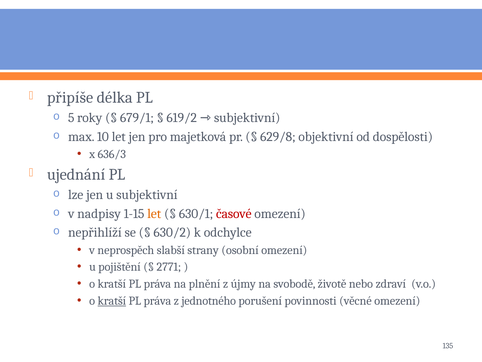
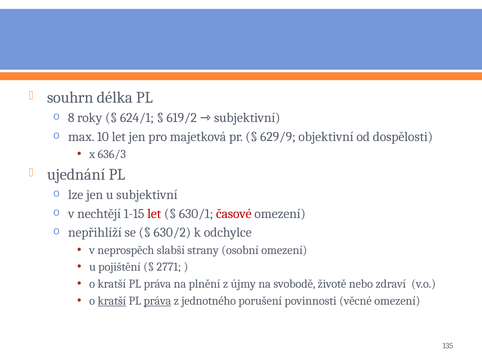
připíše: připíše -> souhrn
5: 5 -> 8
679/1: 679/1 -> 624/1
629/8: 629/8 -> 629/9
nadpisy: nadpisy -> nechtějí
let at (154, 213) colour: orange -> red
práva at (157, 300) underline: none -> present
